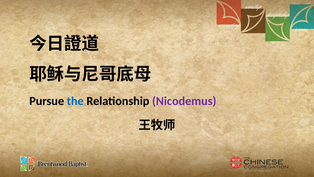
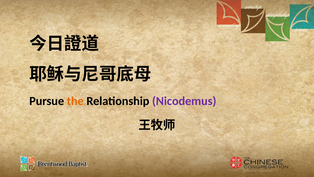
the colour: blue -> orange
